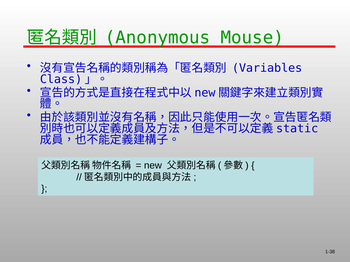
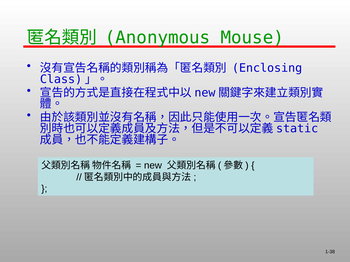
Variables: Variables -> Enclosing
